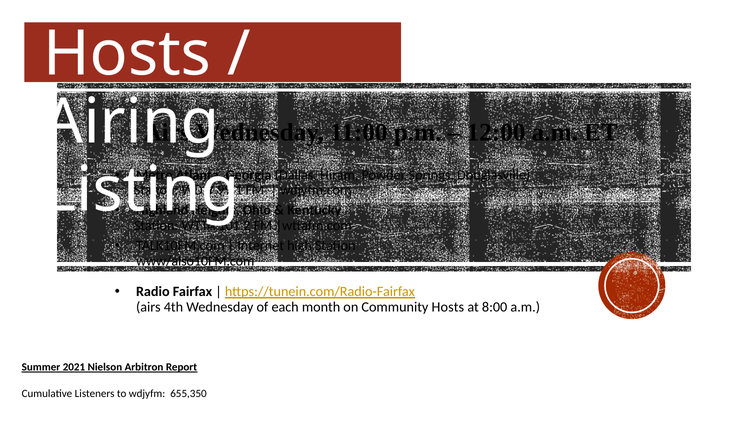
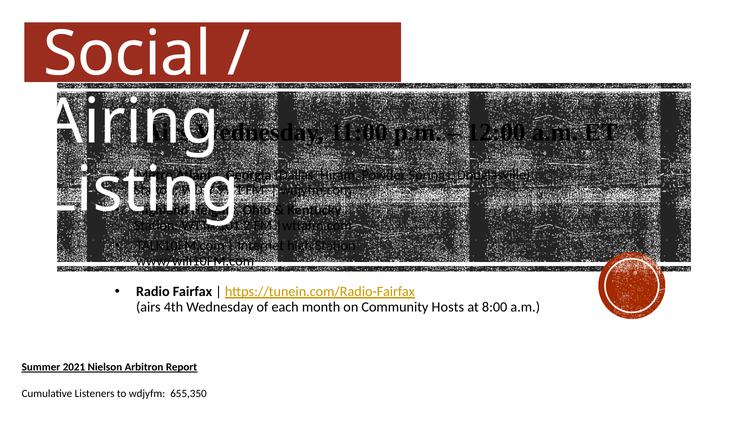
Hosts at (127, 54): Hosts -> Social
www/also10FM.com: www/also10FM.com -> www/will10FM.com
